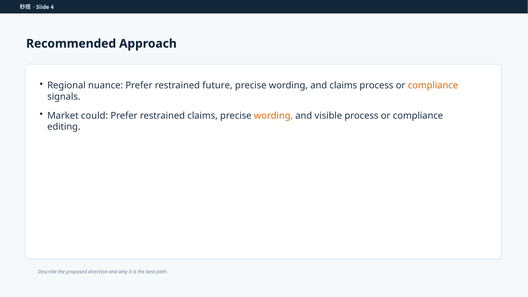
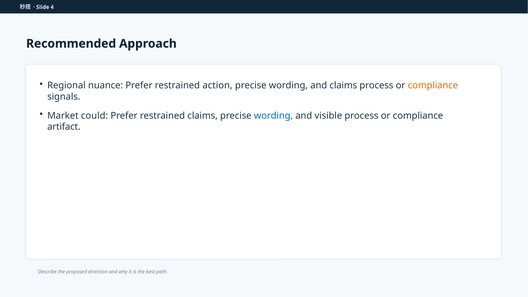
future: future -> action
wording at (273, 116) colour: orange -> blue
editing: editing -> artifact
